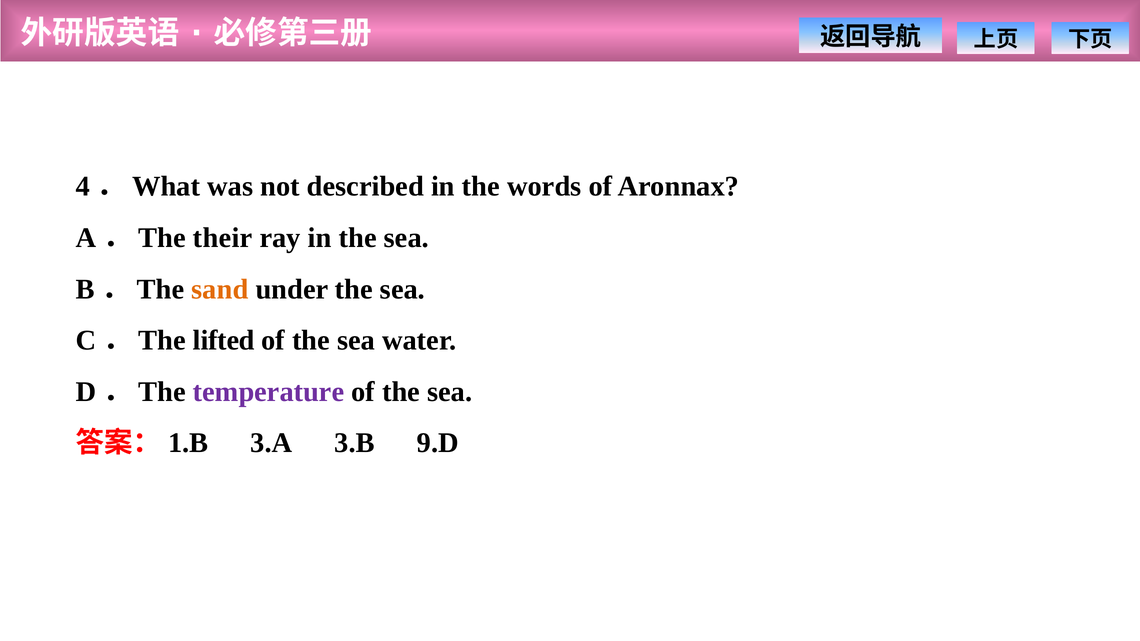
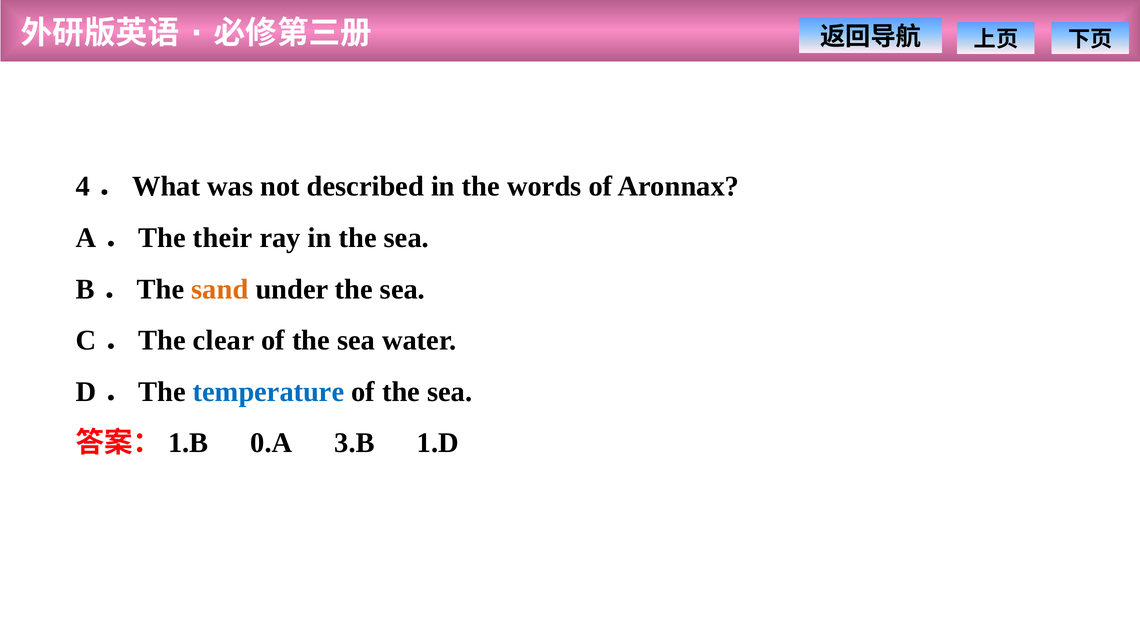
lifted: lifted -> clear
temperature colour: purple -> blue
3.A: 3.A -> 0.A
9.D: 9.D -> 1.D
